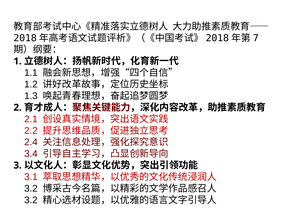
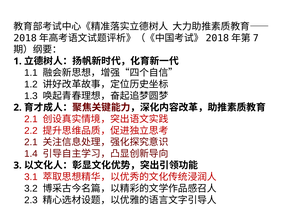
2.4 at (31, 143): 2.4 -> 2.1
3.4: 3.4 -> 1.4
3.2 at (31, 201): 3.2 -> 2.3
